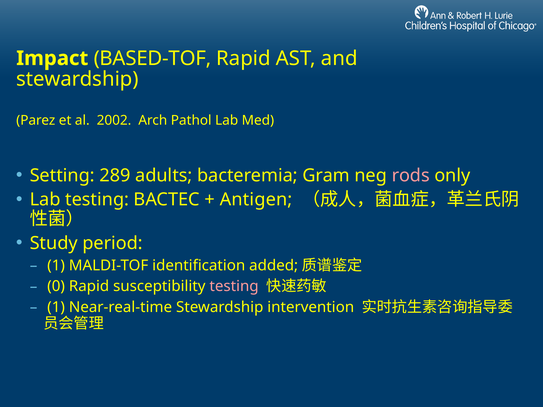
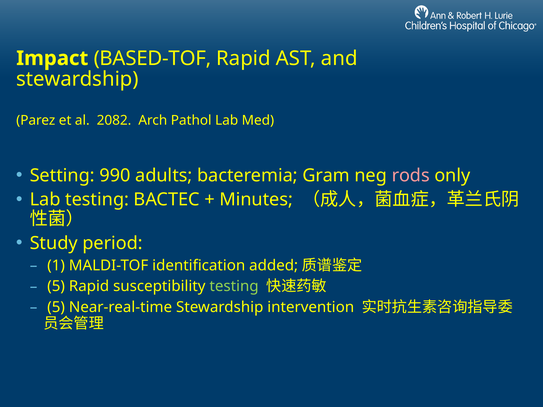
2002: 2002 -> 2082
289: 289 -> 990
Antigen: Antigen -> Minutes
0 at (56, 287): 0 -> 5
testing at (234, 287) colour: pink -> light green
1 at (56, 307): 1 -> 5
